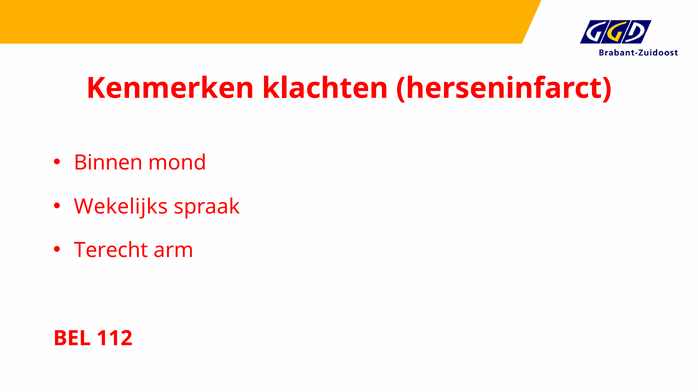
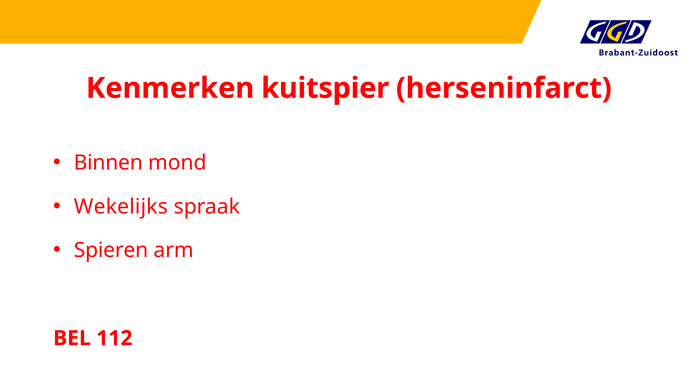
klachten: klachten -> kuitspier
Terecht: Terecht -> Spieren
